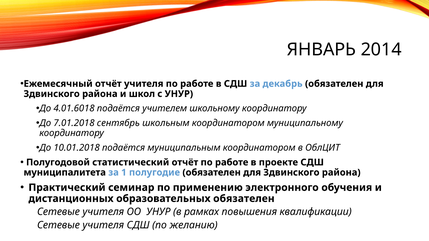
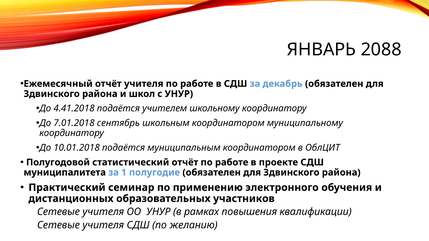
2014: 2014 -> 2088
4.01.6018: 4.01.6018 -> 4.41.2018
образовательных обязателен: обязателен -> участников
